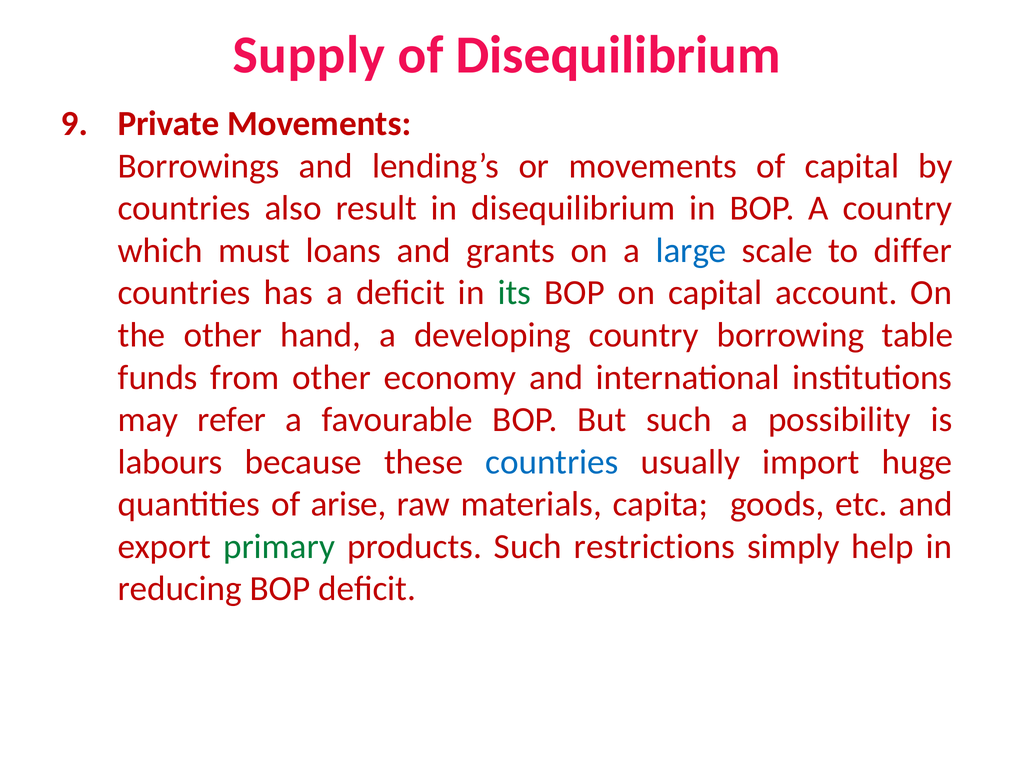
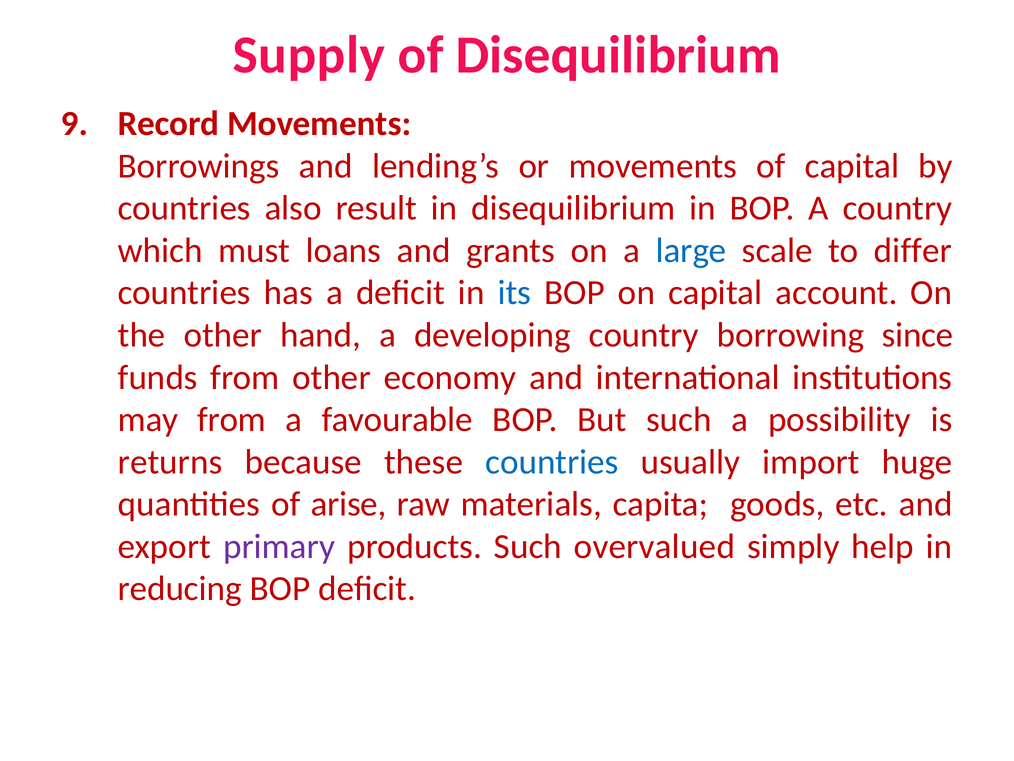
Private: Private -> Record
its colour: green -> blue
table: table -> since
may refer: refer -> from
labours: labours -> returns
primary colour: green -> purple
restrictions: restrictions -> overvalued
